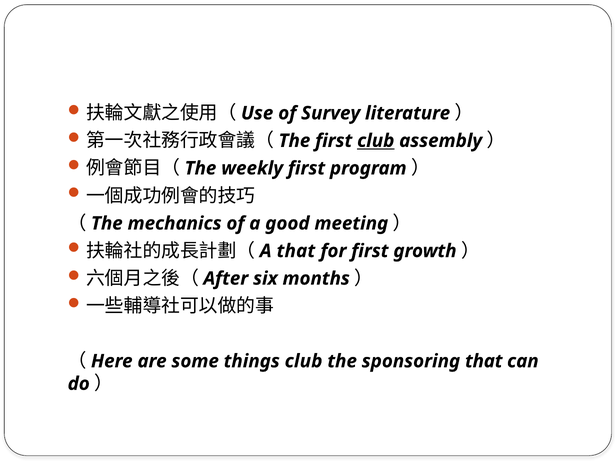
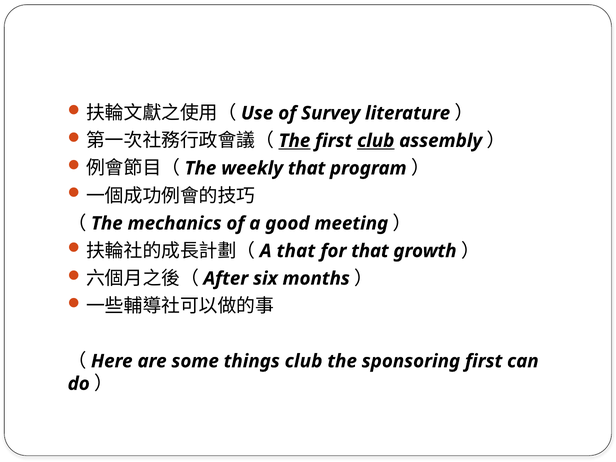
The at (294, 141) underline: none -> present
weekly first: first -> that
for first: first -> that
sponsoring that: that -> first
